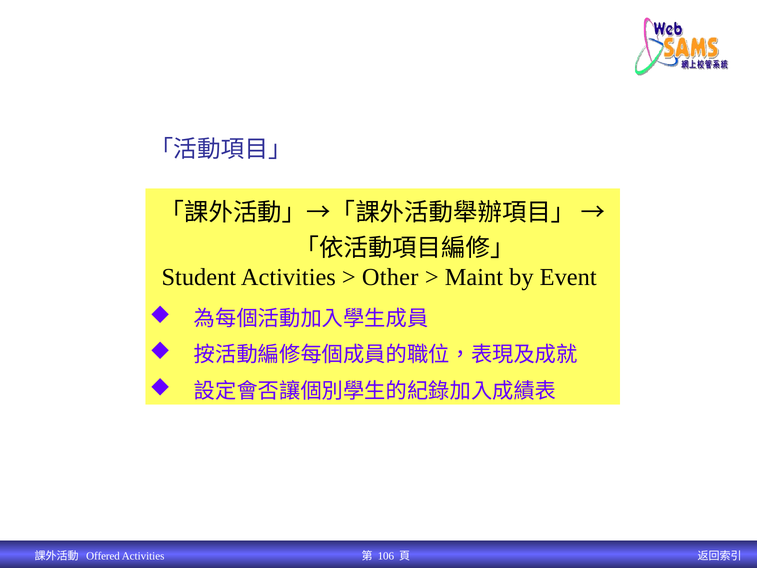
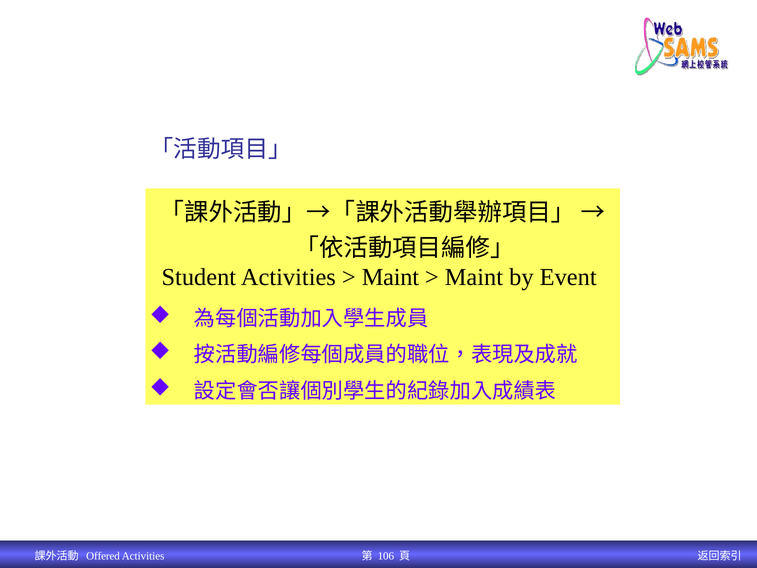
Other at (390, 277): Other -> Maint
